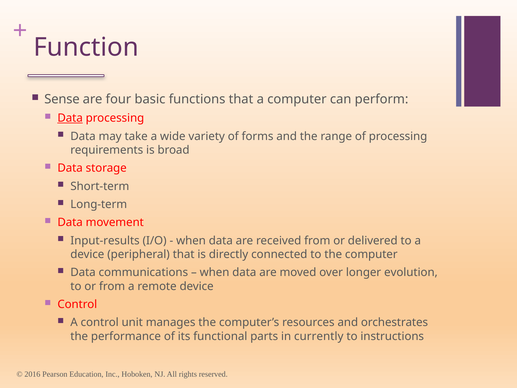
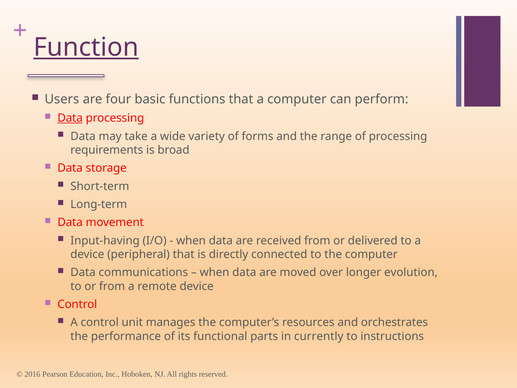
Function underline: none -> present
Sense: Sense -> Users
Input-results: Input-results -> Input-having
